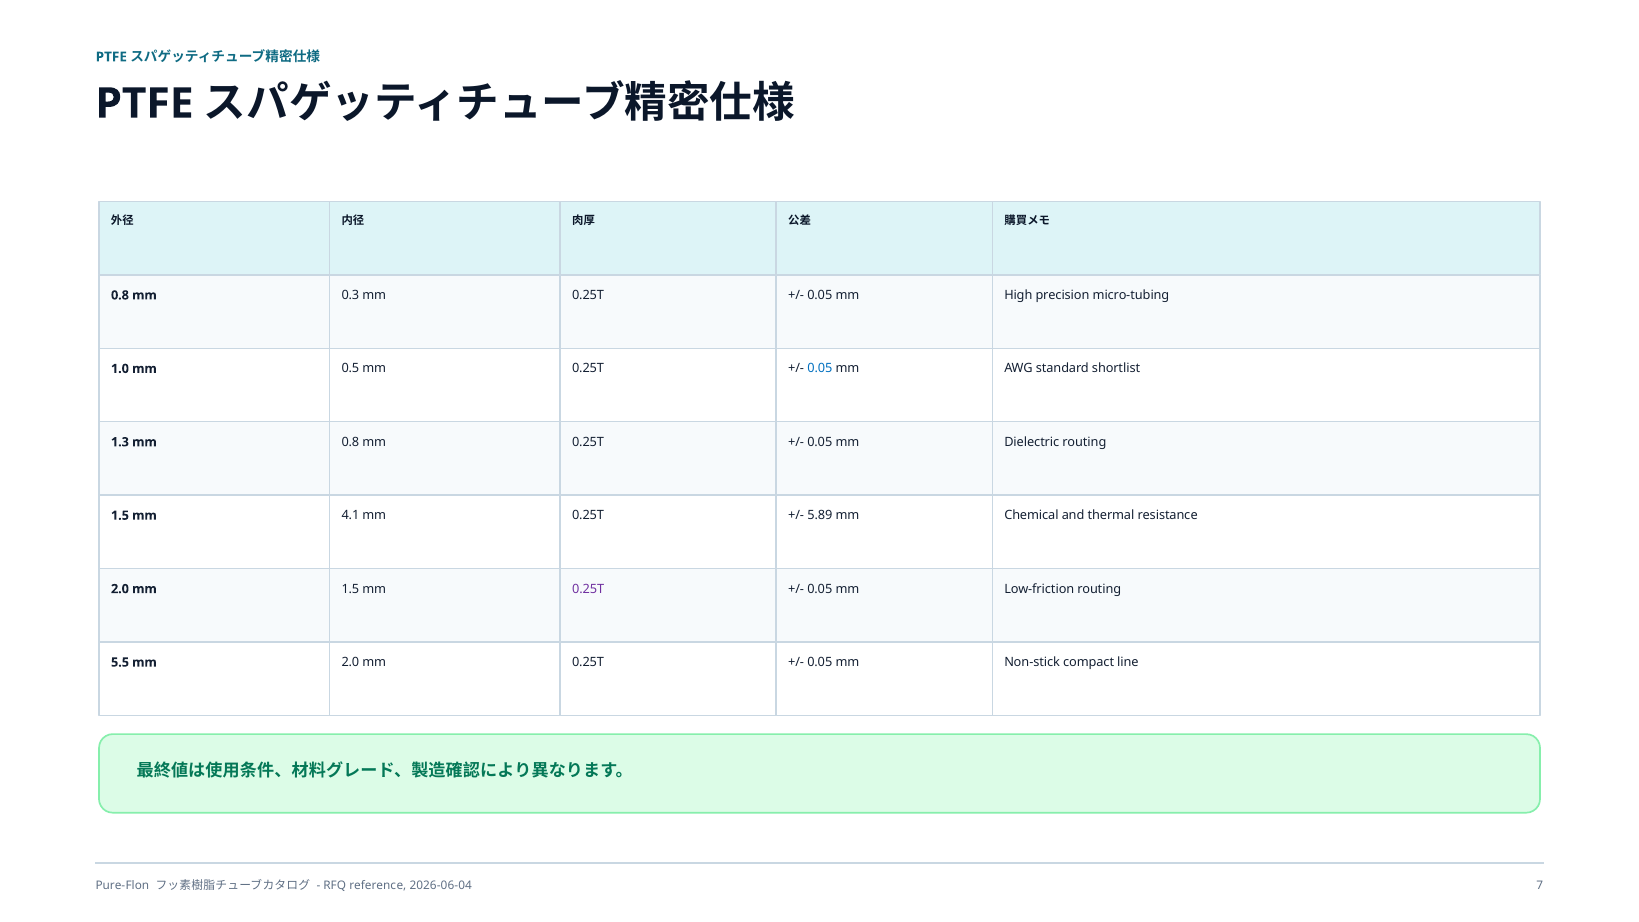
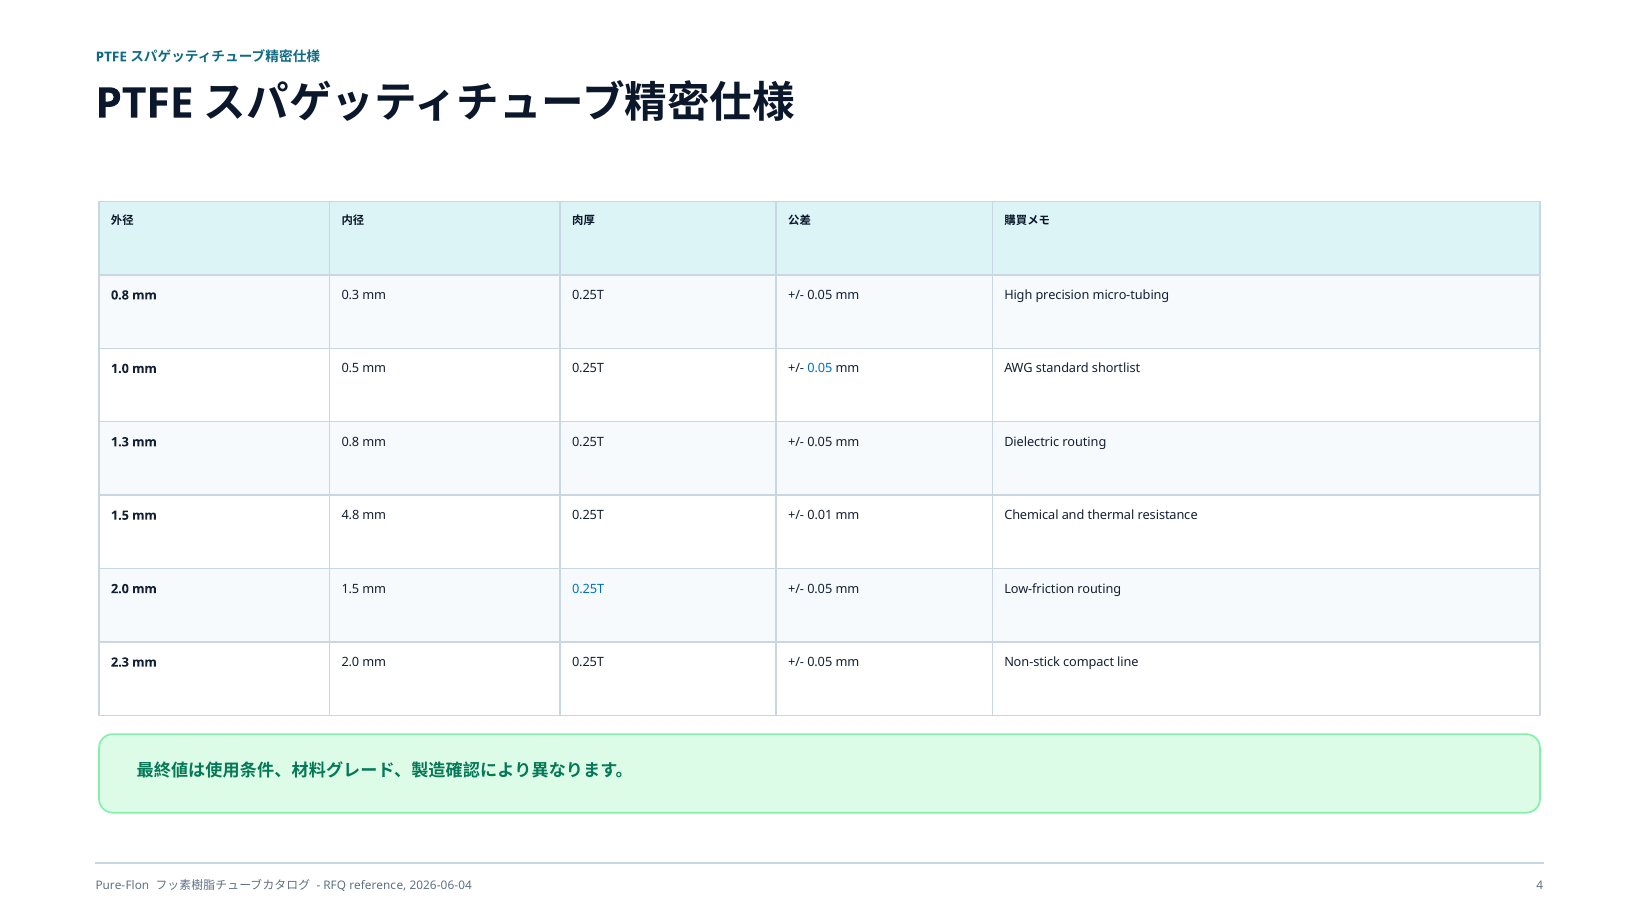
4.1: 4.1 -> 4.8
5.89: 5.89 -> 0.01
0.25T at (588, 589) colour: purple -> blue
5.5: 5.5 -> 2.3
7: 7 -> 4
